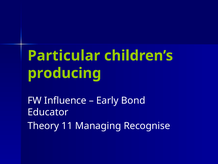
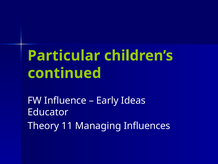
producing: producing -> continued
Bond: Bond -> Ideas
Recognise: Recognise -> Influences
